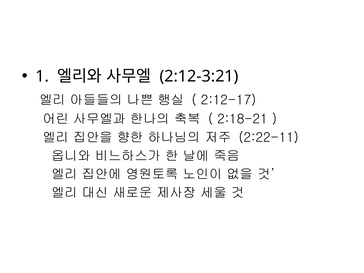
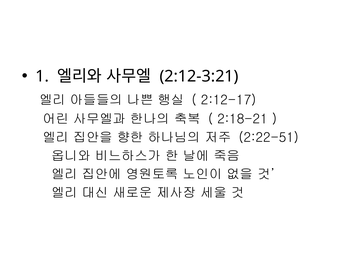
2:22-11: 2:22-11 -> 2:22-51
